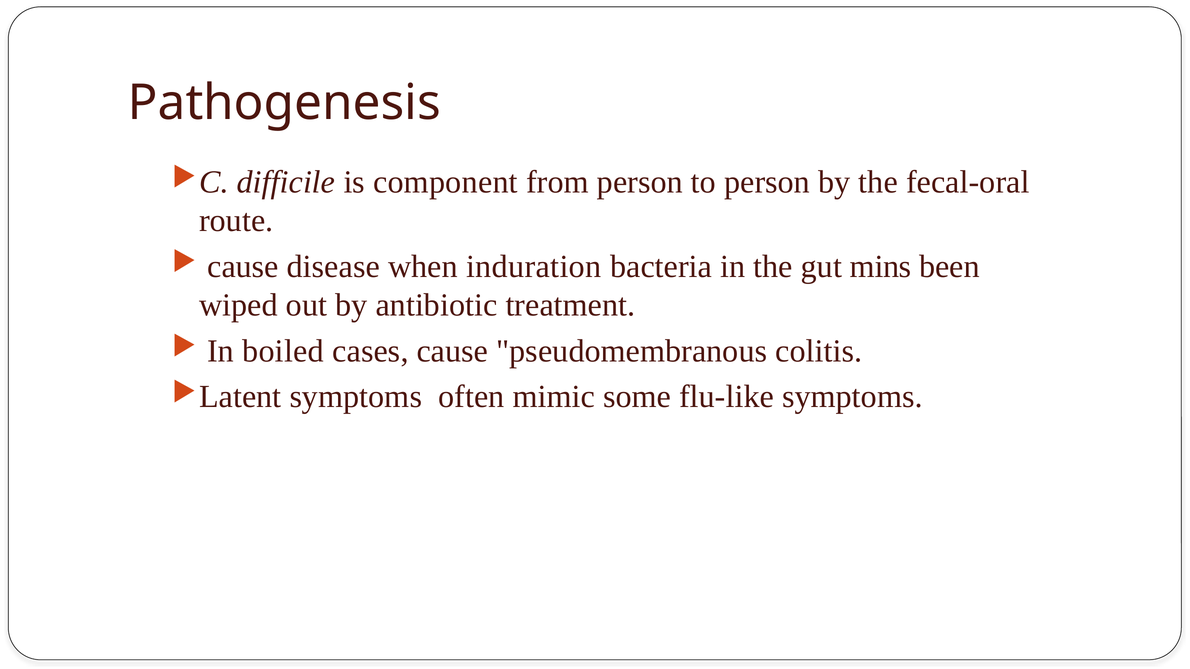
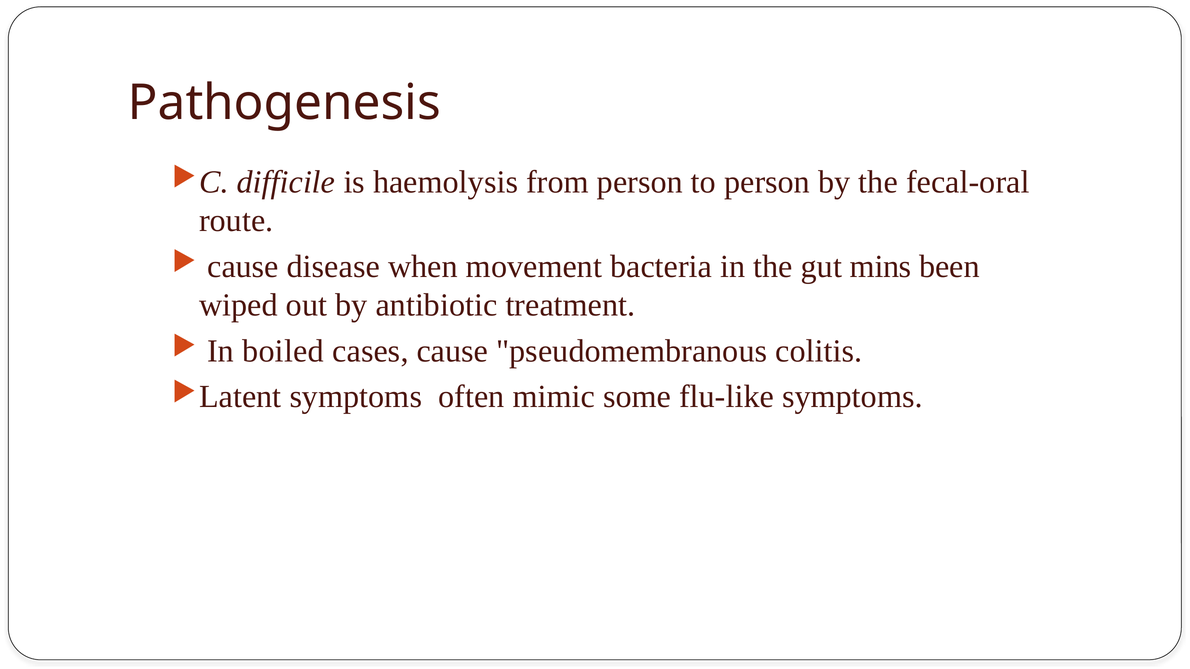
component: component -> haemolysis
induration: induration -> movement
